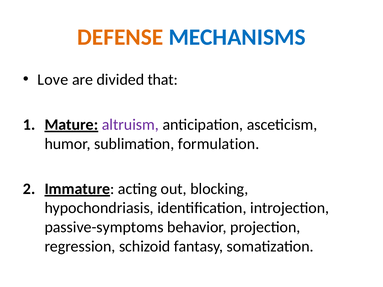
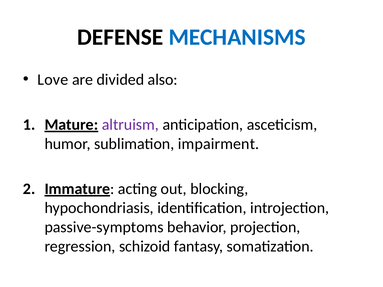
DEFENSE colour: orange -> black
that: that -> also
formulation: formulation -> impairment
